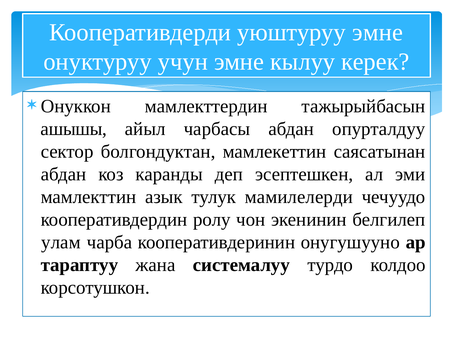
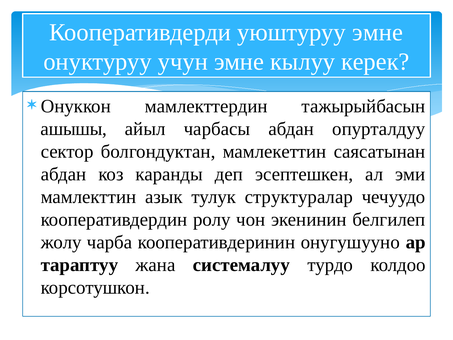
мамилелерди: мамилелерди -> структуралар
улам: улам -> жолу
